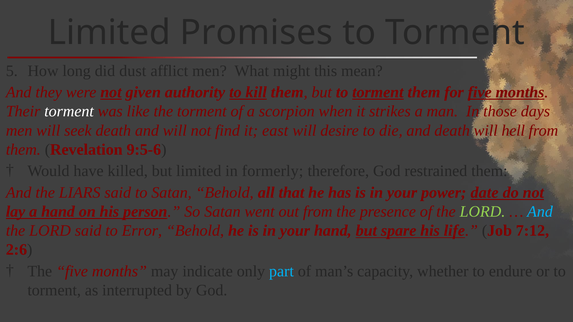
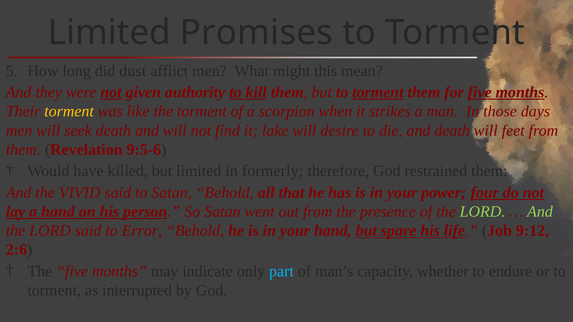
torment at (69, 111) colour: white -> yellow
east: east -> lake
hell: hell -> feet
LIARS: LIARS -> VIVID
date: date -> four
And at (540, 212) colour: light blue -> light green
7:12: 7:12 -> 9:12
